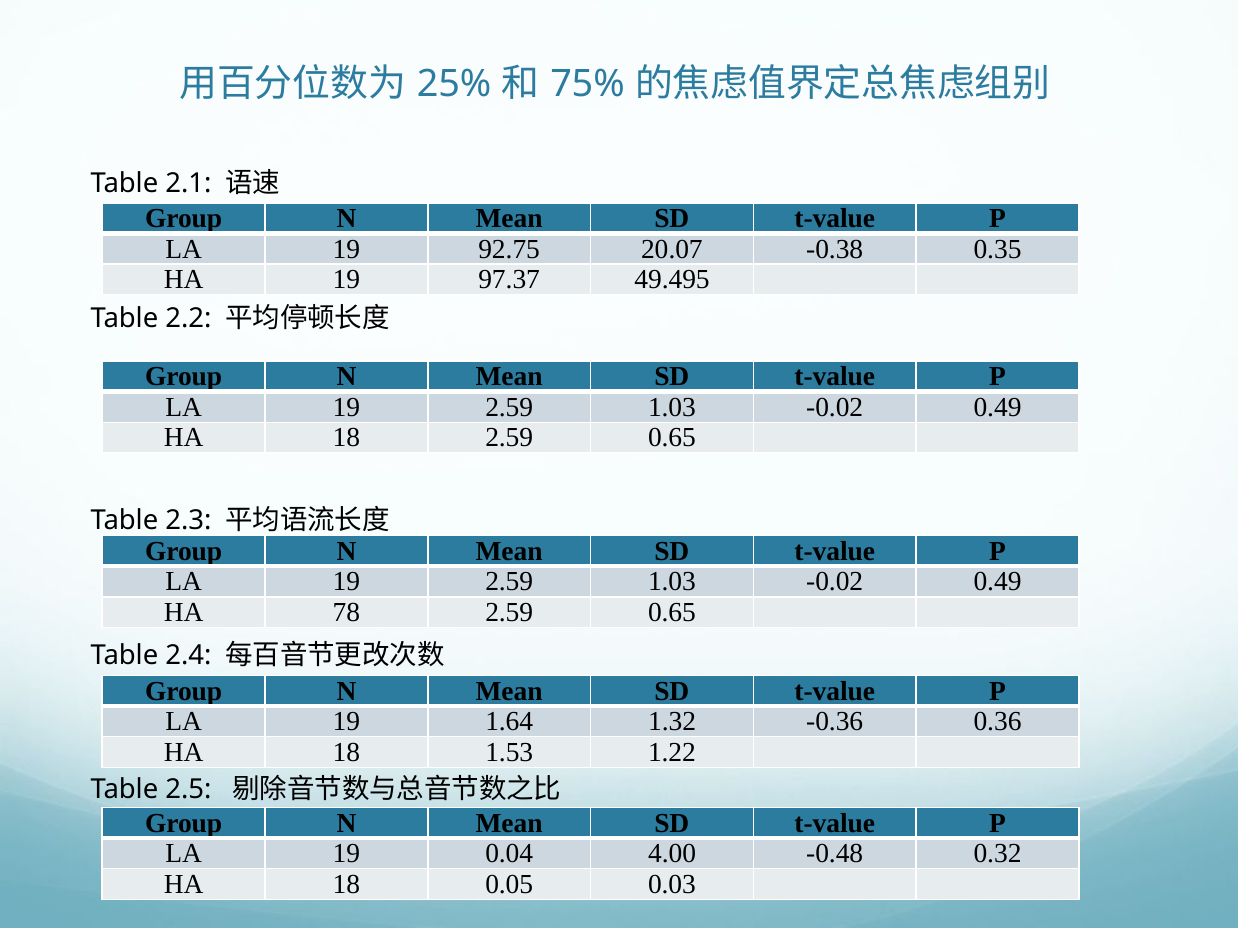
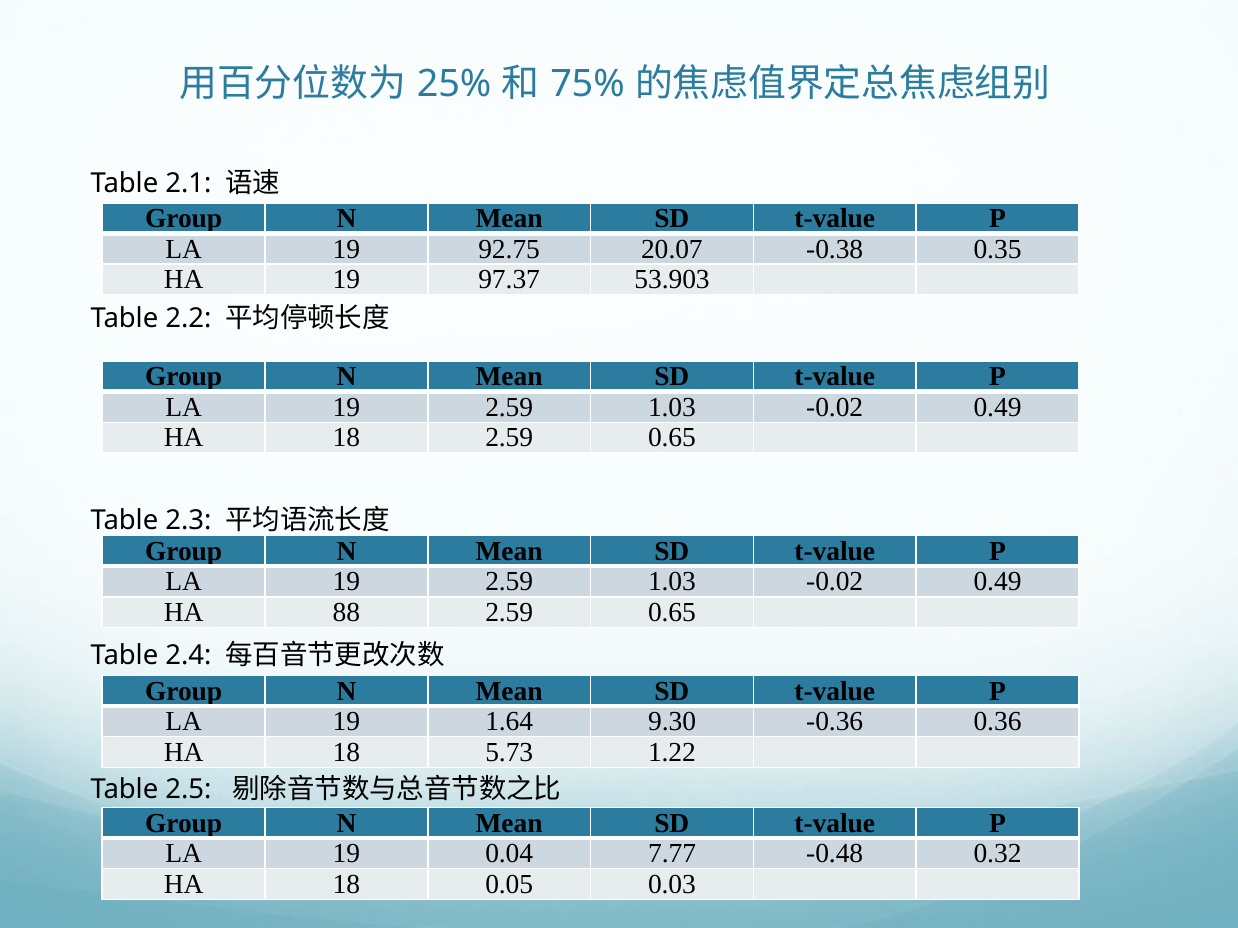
49.495: 49.495 -> 53.903
78: 78 -> 88
1.32: 1.32 -> 9.30
1.53: 1.53 -> 5.73
4.00: 4.00 -> 7.77
